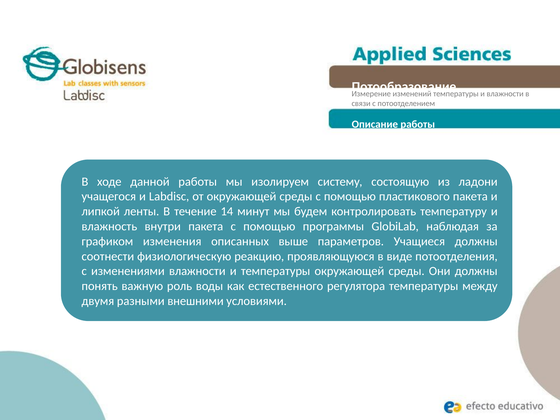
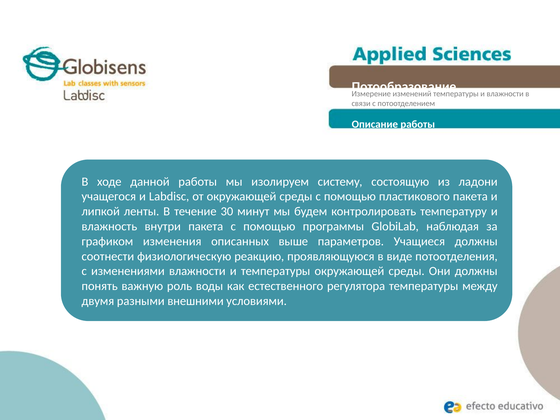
14: 14 -> 30
